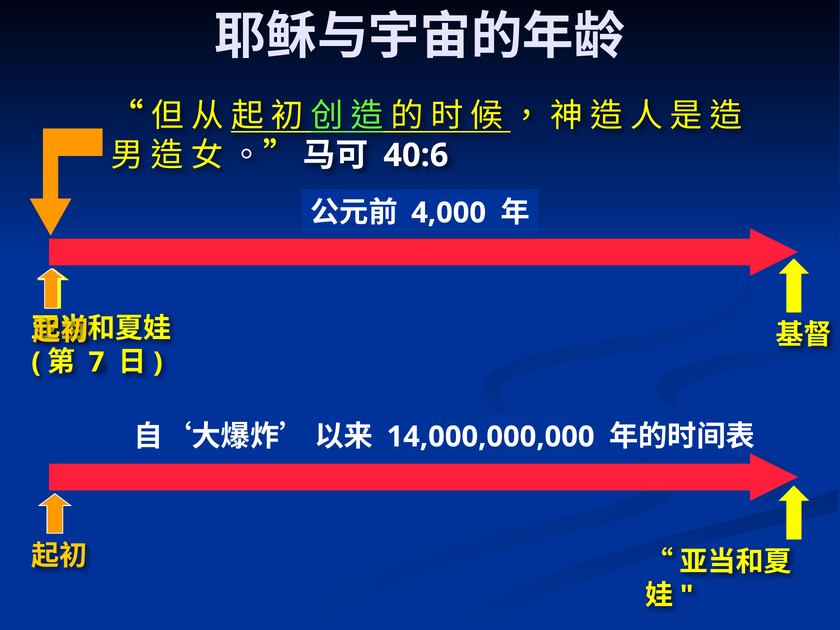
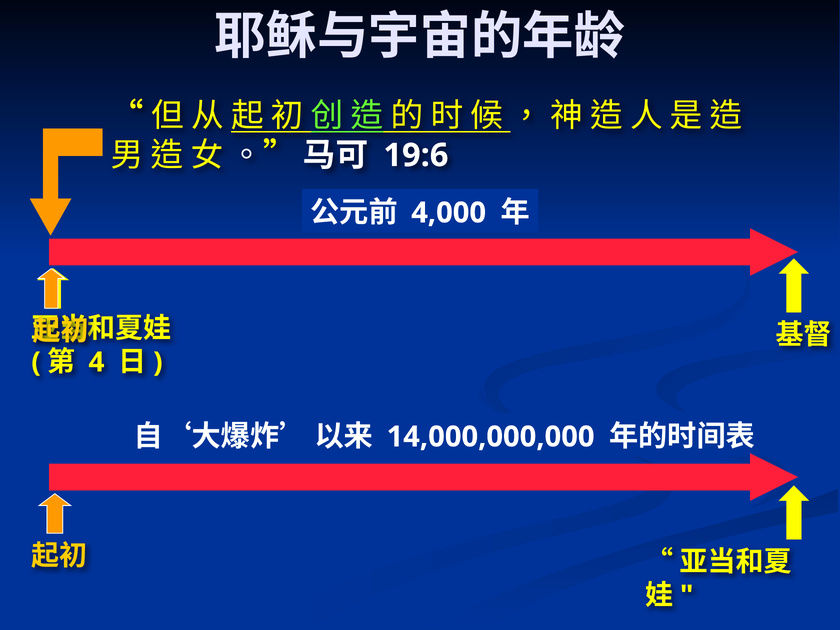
40:6: 40:6 -> 19:6
7: 7 -> 4
